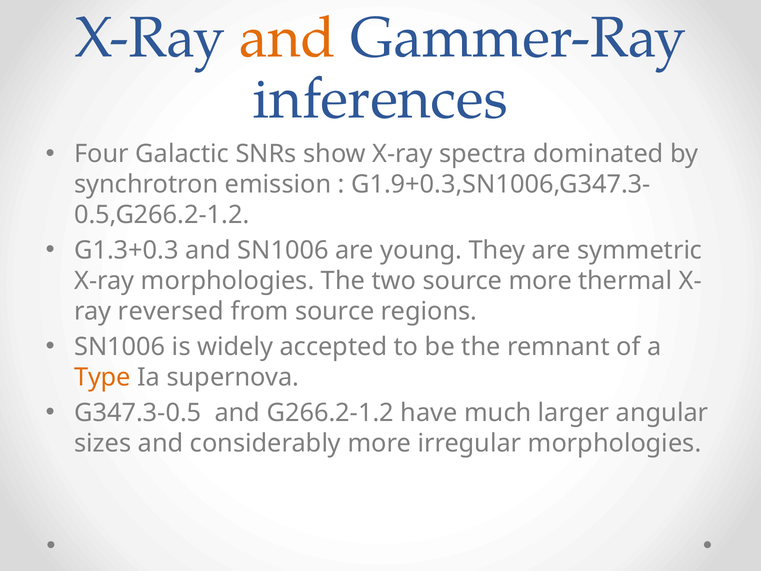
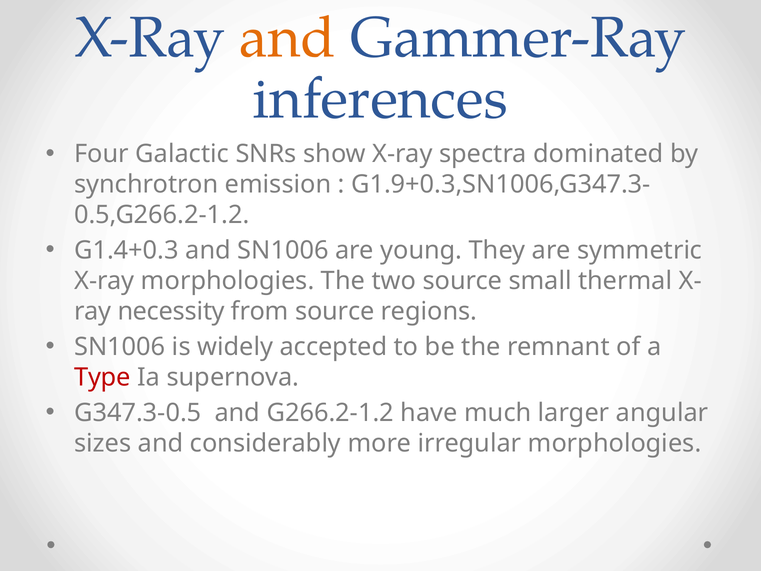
G1.3+0.3: G1.3+0.3 -> G1.4+0.3
source more: more -> small
reversed: reversed -> necessity
Type colour: orange -> red
